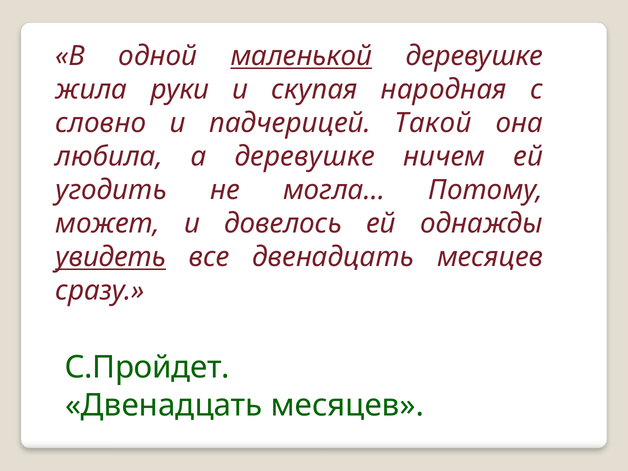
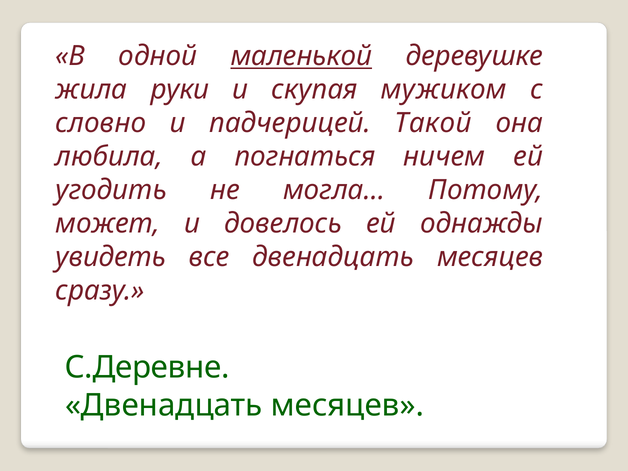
народная: народная -> мужиком
а деревушке: деревушке -> погнаться
увидеть underline: present -> none
С.Пройдет: С.Пройдет -> С.Деревне
